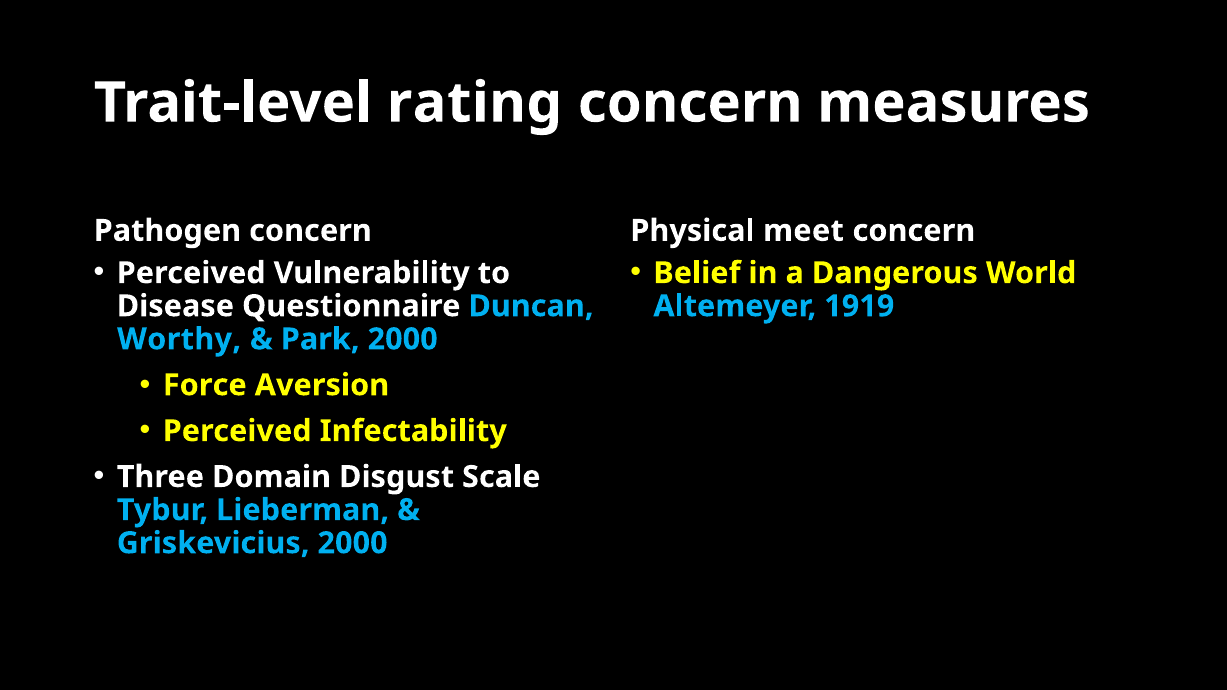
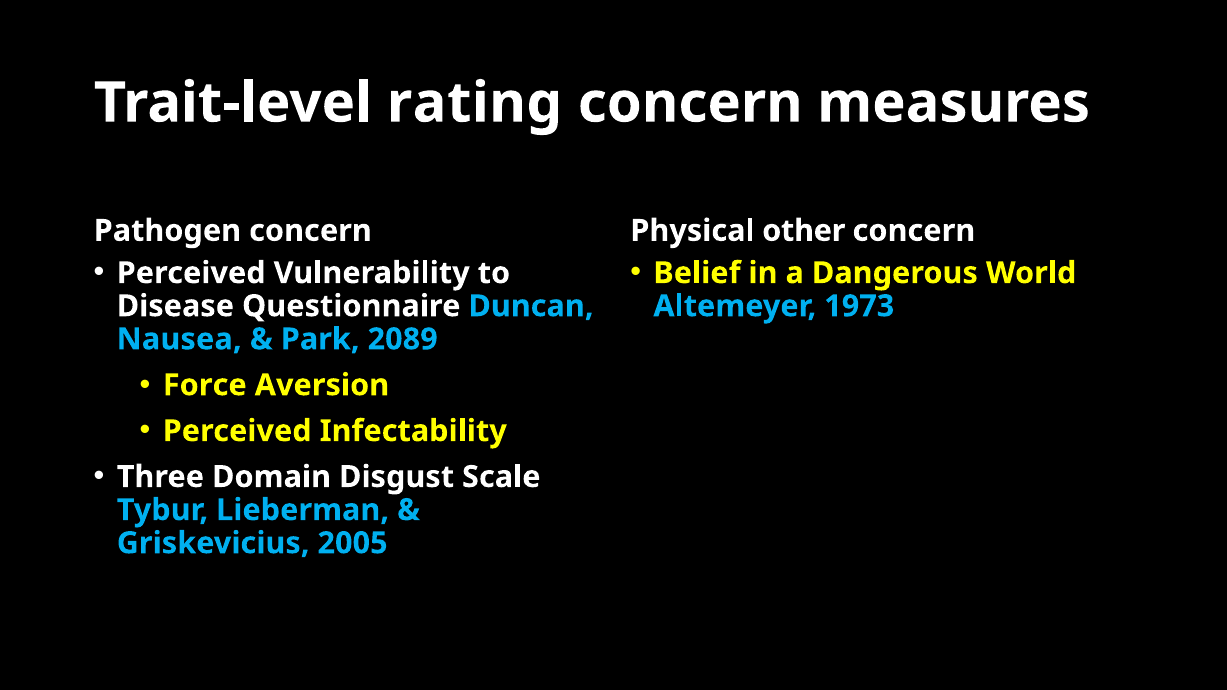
meet: meet -> other
1919: 1919 -> 1973
Worthy: Worthy -> Nausea
Park 2000: 2000 -> 2089
Griskevicius 2000: 2000 -> 2005
